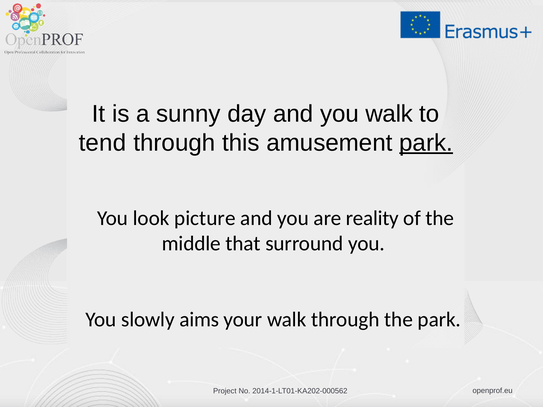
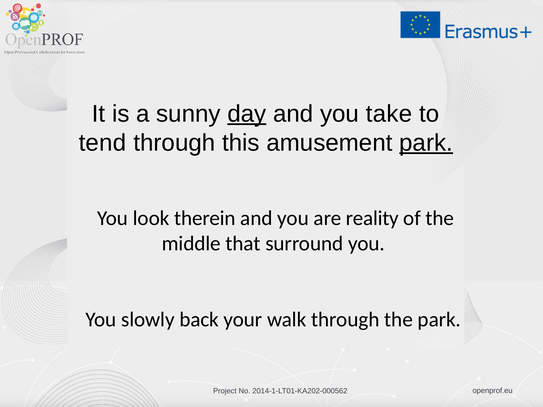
day underline: none -> present
you walk: walk -> take
picture: picture -> therein
aims: aims -> back
